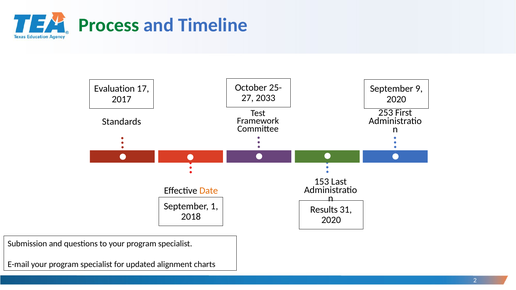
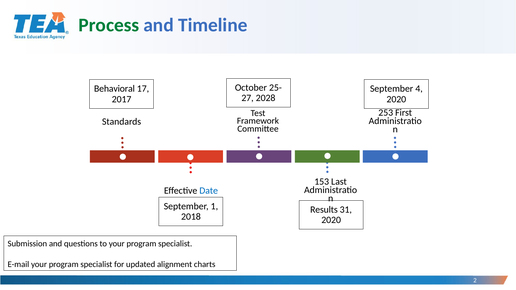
Evaluation: Evaluation -> Behavioral
9: 9 -> 4
2033: 2033 -> 2028
Date colour: orange -> blue
